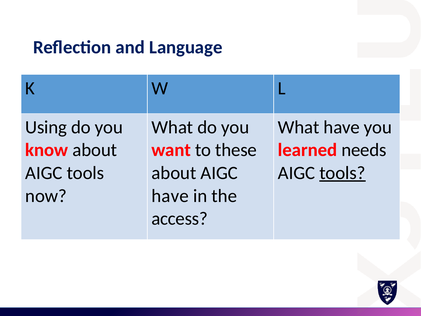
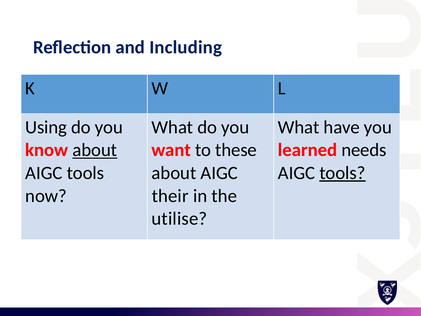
Language: Language -> Including
about at (95, 150) underline: none -> present
have at (170, 196): have -> their
access: access -> utilise
